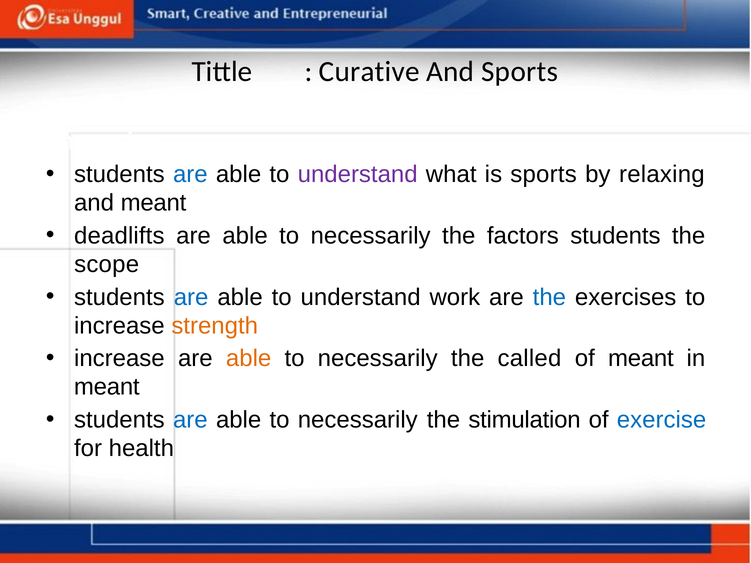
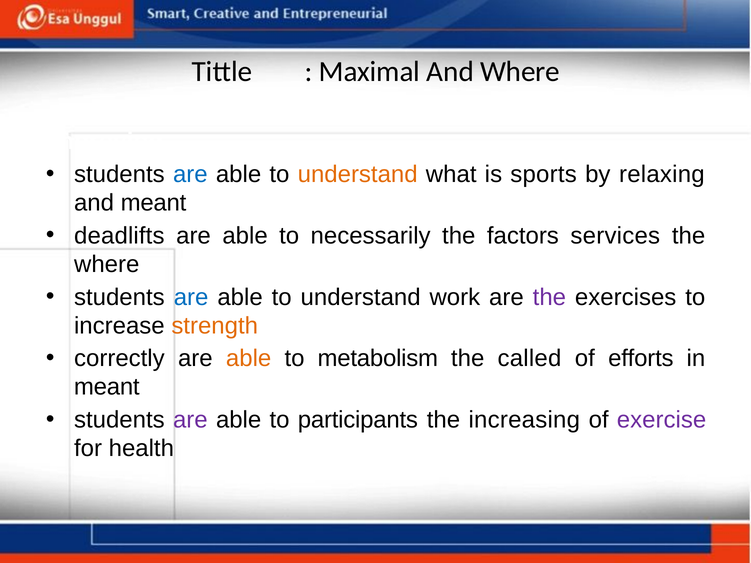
Curative: Curative -> Maximal
And Sports: Sports -> Where
understand at (358, 174) colour: purple -> orange
factors students: students -> services
scope at (107, 264): scope -> where
the at (549, 297) colour: blue -> purple
increase at (119, 359): increase -> correctly
necessarily at (378, 359): necessarily -> metabolism
of meant: meant -> efforts
are at (190, 420) colour: blue -> purple
necessarily at (358, 420): necessarily -> participants
stimulation: stimulation -> increasing
exercise colour: blue -> purple
